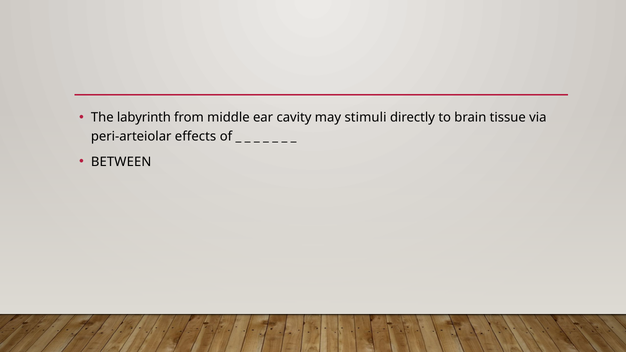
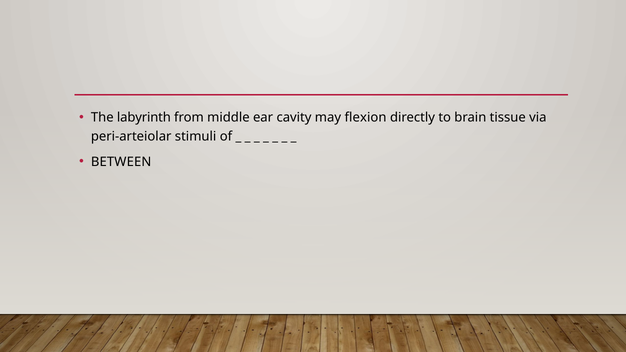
stimuli: stimuli -> flexion
effects: effects -> stimuli
